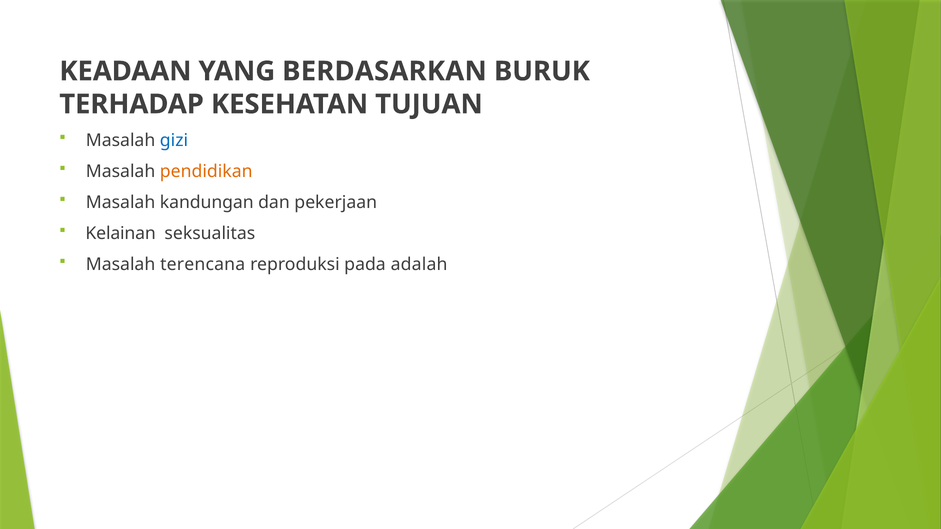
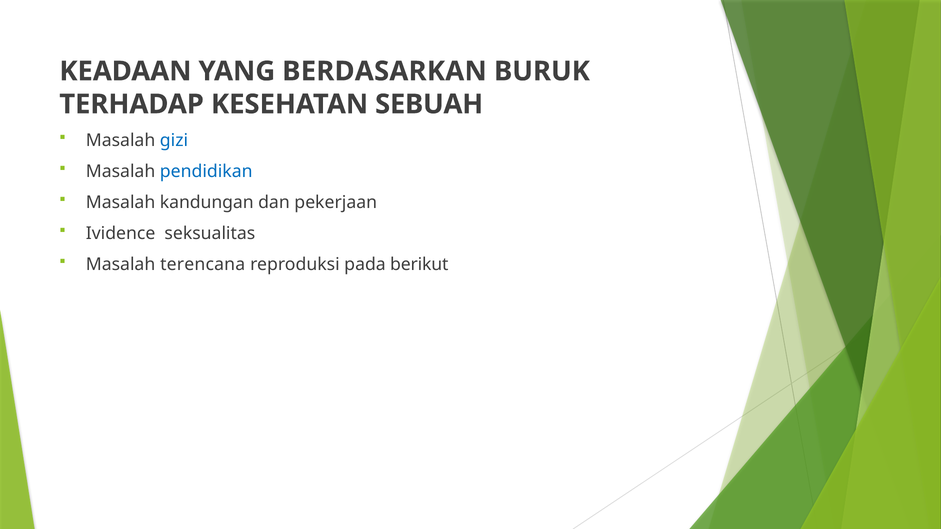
TUJUAN: TUJUAN -> SEBUAH
pendidikan colour: orange -> blue
Kelainan: Kelainan -> Ividence
adalah: adalah -> berikut
